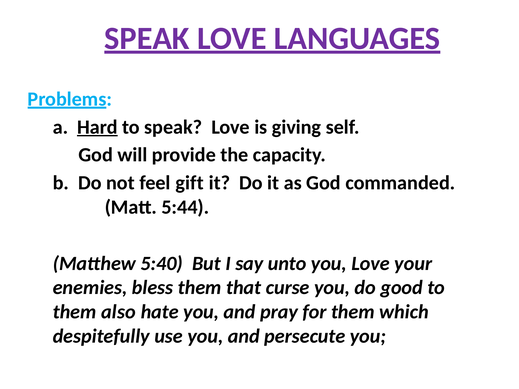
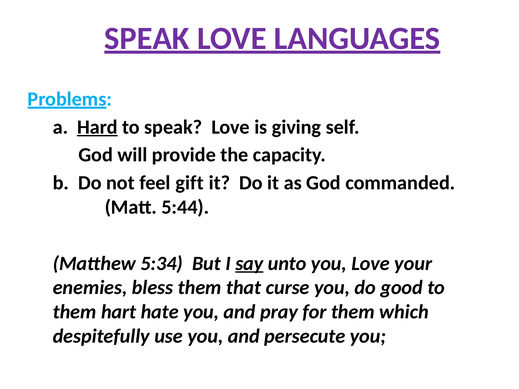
5:40: 5:40 -> 5:34
say underline: none -> present
also: also -> hart
